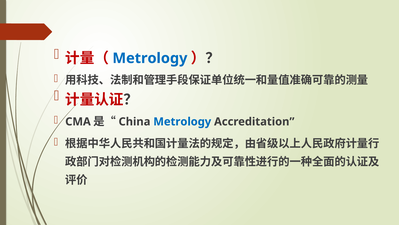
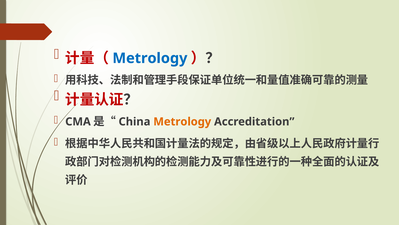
Metrology at (182, 121) colour: blue -> orange
